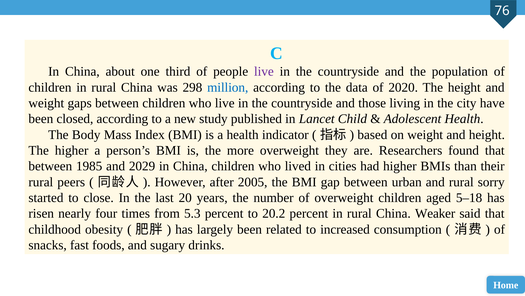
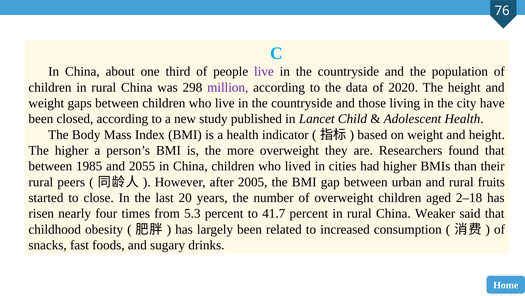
million colour: blue -> purple
2029: 2029 -> 2055
sorry: sorry -> fruits
5–18: 5–18 -> 2–18
20.2: 20.2 -> 41.7
